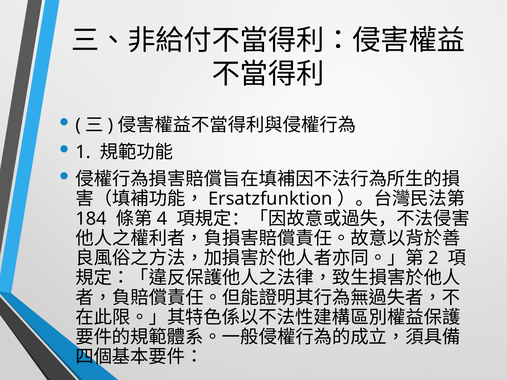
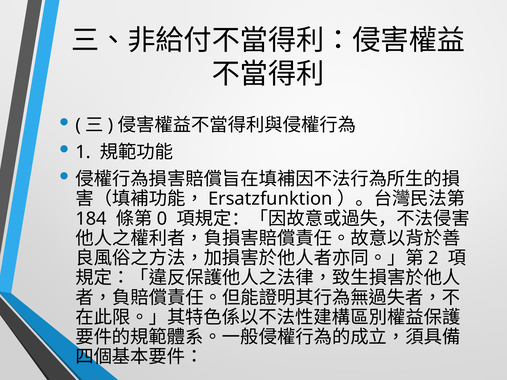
4: 4 -> 0
